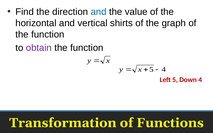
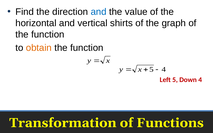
obtain colour: purple -> orange
